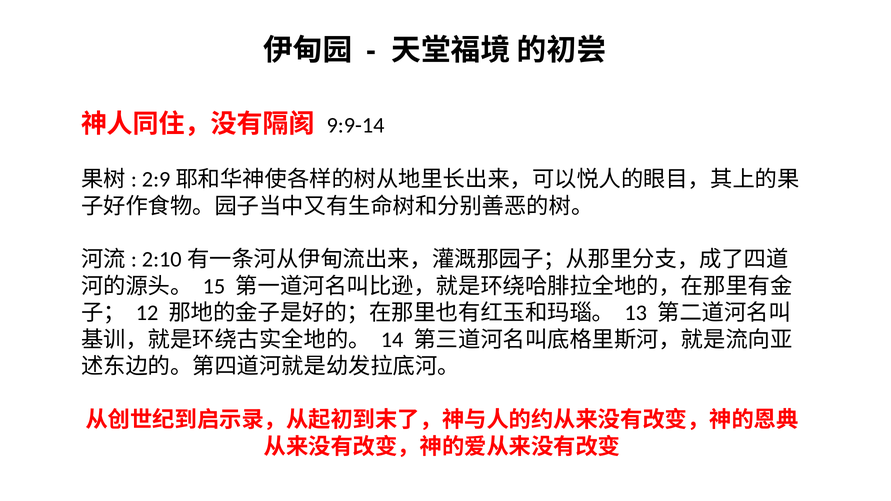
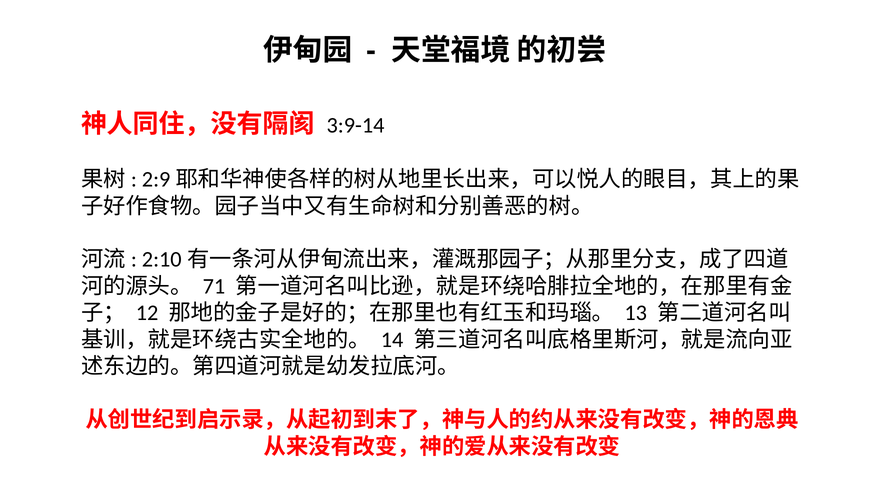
9:9-14: 9:9-14 -> 3:9-14
15: 15 -> 71
